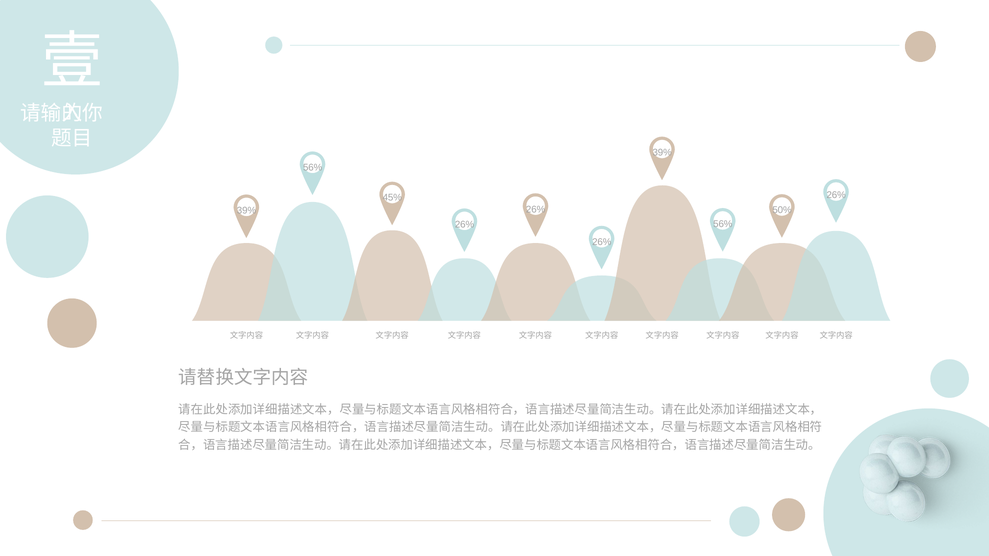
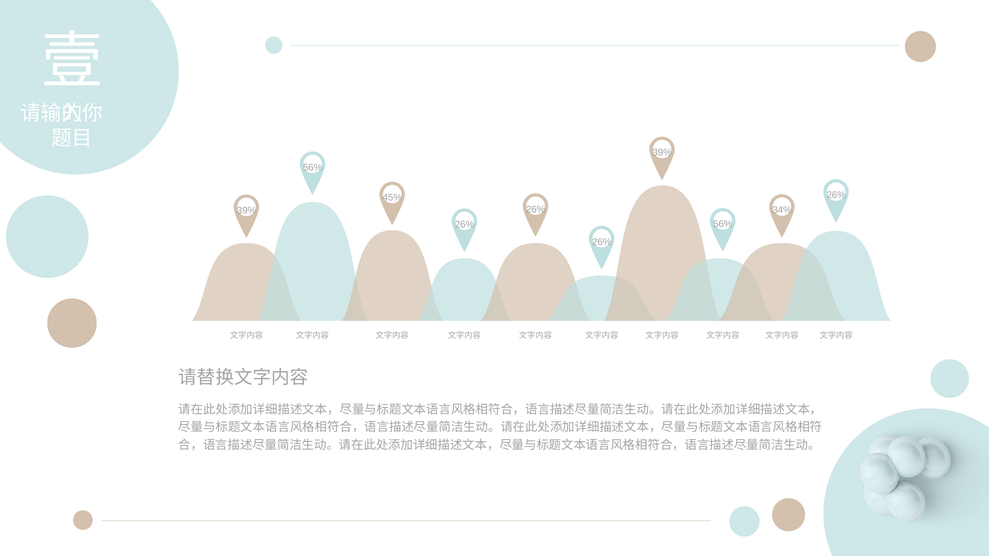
50%: 50% -> 34%
